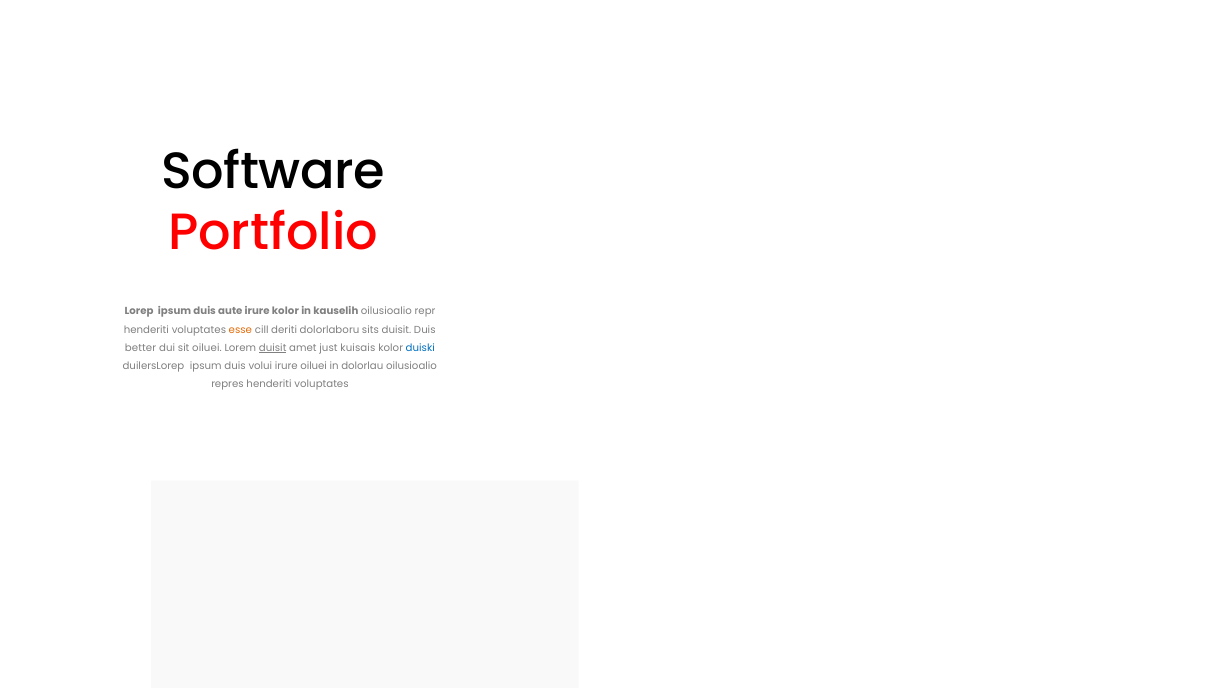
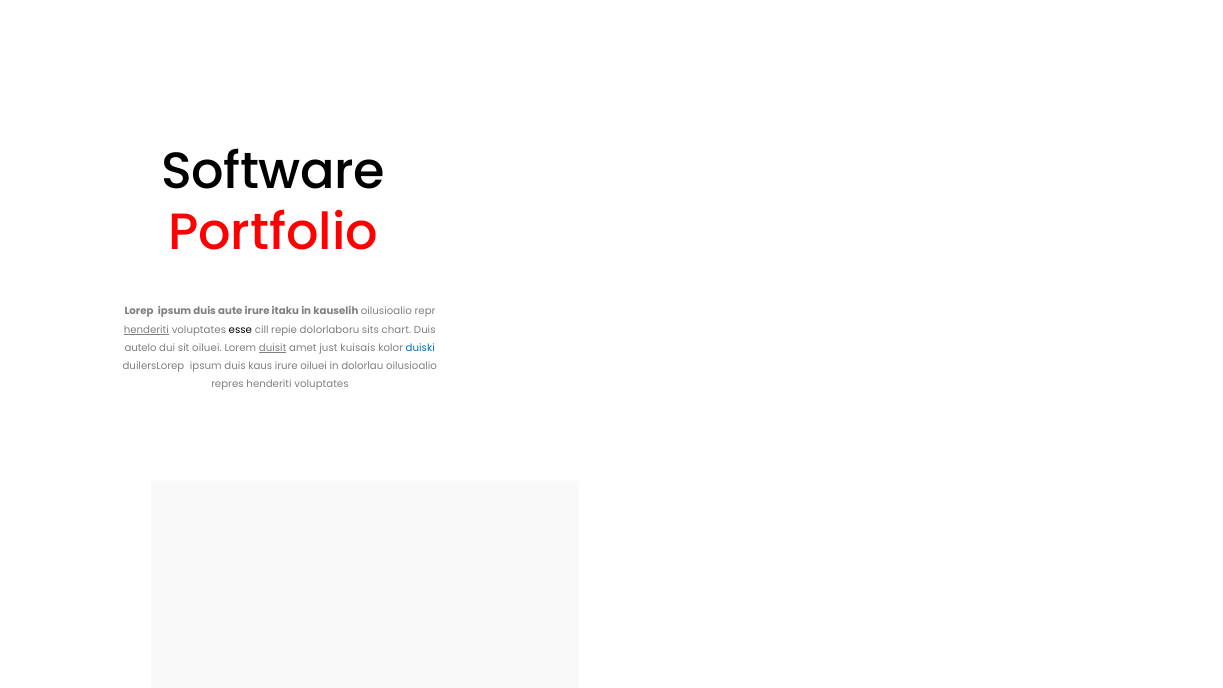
irure kolor: kolor -> itaku
henderiti at (146, 330) underline: none -> present
esse colour: orange -> black
deriti: deriti -> repie
sits duisit: duisit -> chart
better: better -> autelo
volui: volui -> kaus
